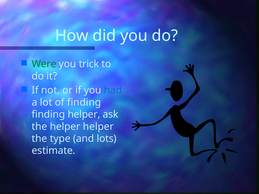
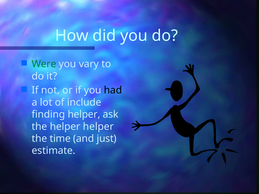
trick: trick -> vary
had colour: blue -> black
of finding: finding -> include
type: type -> time
lots: lots -> just
